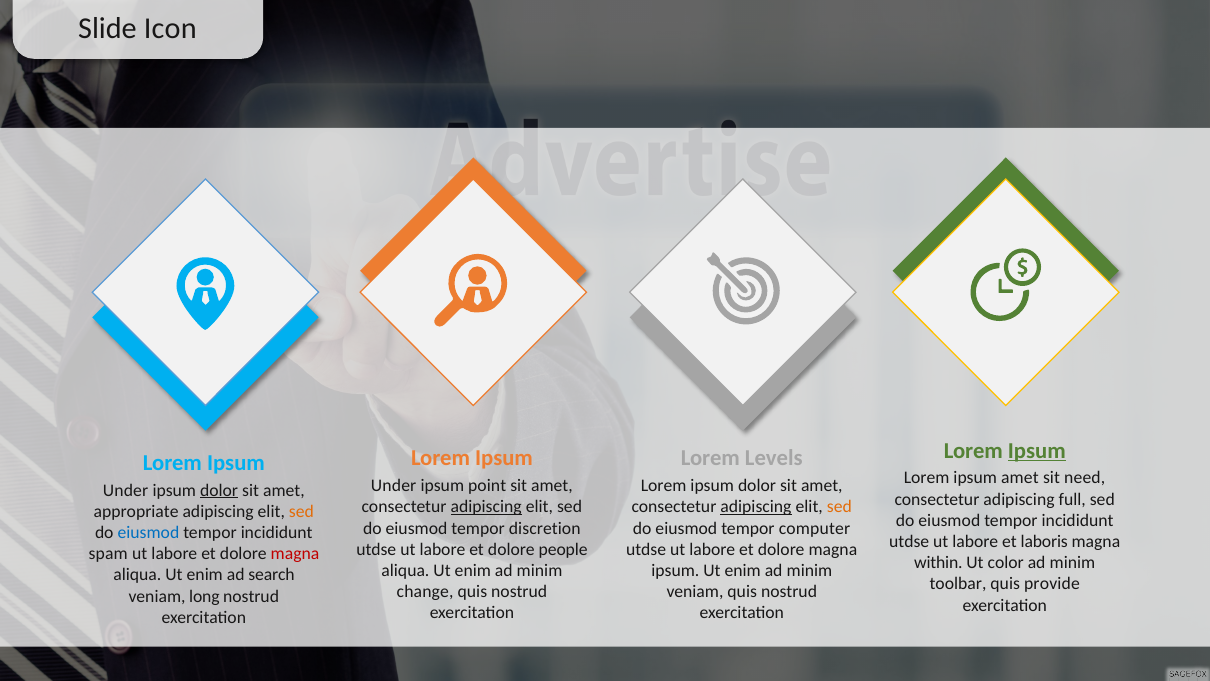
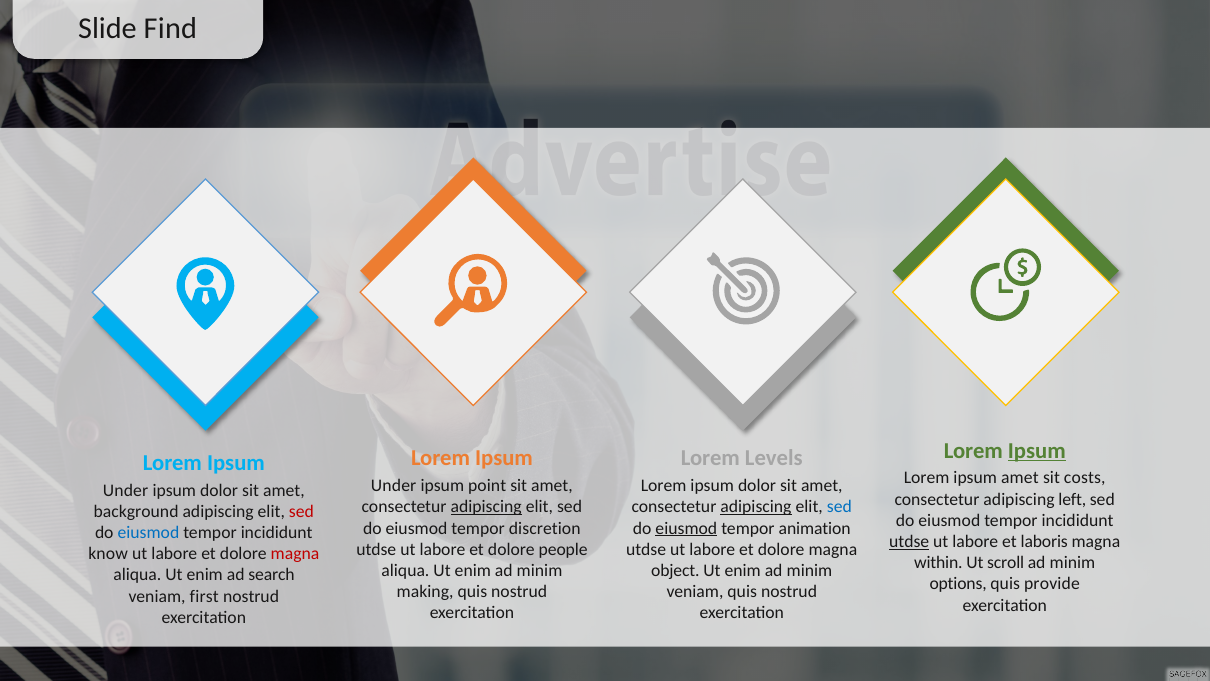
Icon: Icon -> Find
need: need -> costs
dolor at (219, 490) underline: present -> none
full: full -> left
sed at (839, 507) colour: orange -> blue
appropriate: appropriate -> background
sed at (301, 511) colour: orange -> red
eiusmod at (686, 528) underline: none -> present
computer: computer -> animation
utdse at (909, 541) underline: none -> present
spam: spam -> know
color: color -> scroll
ipsum at (675, 570): ipsum -> object
toolbar: toolbar -> options
change: change -> making
long: long -> first
